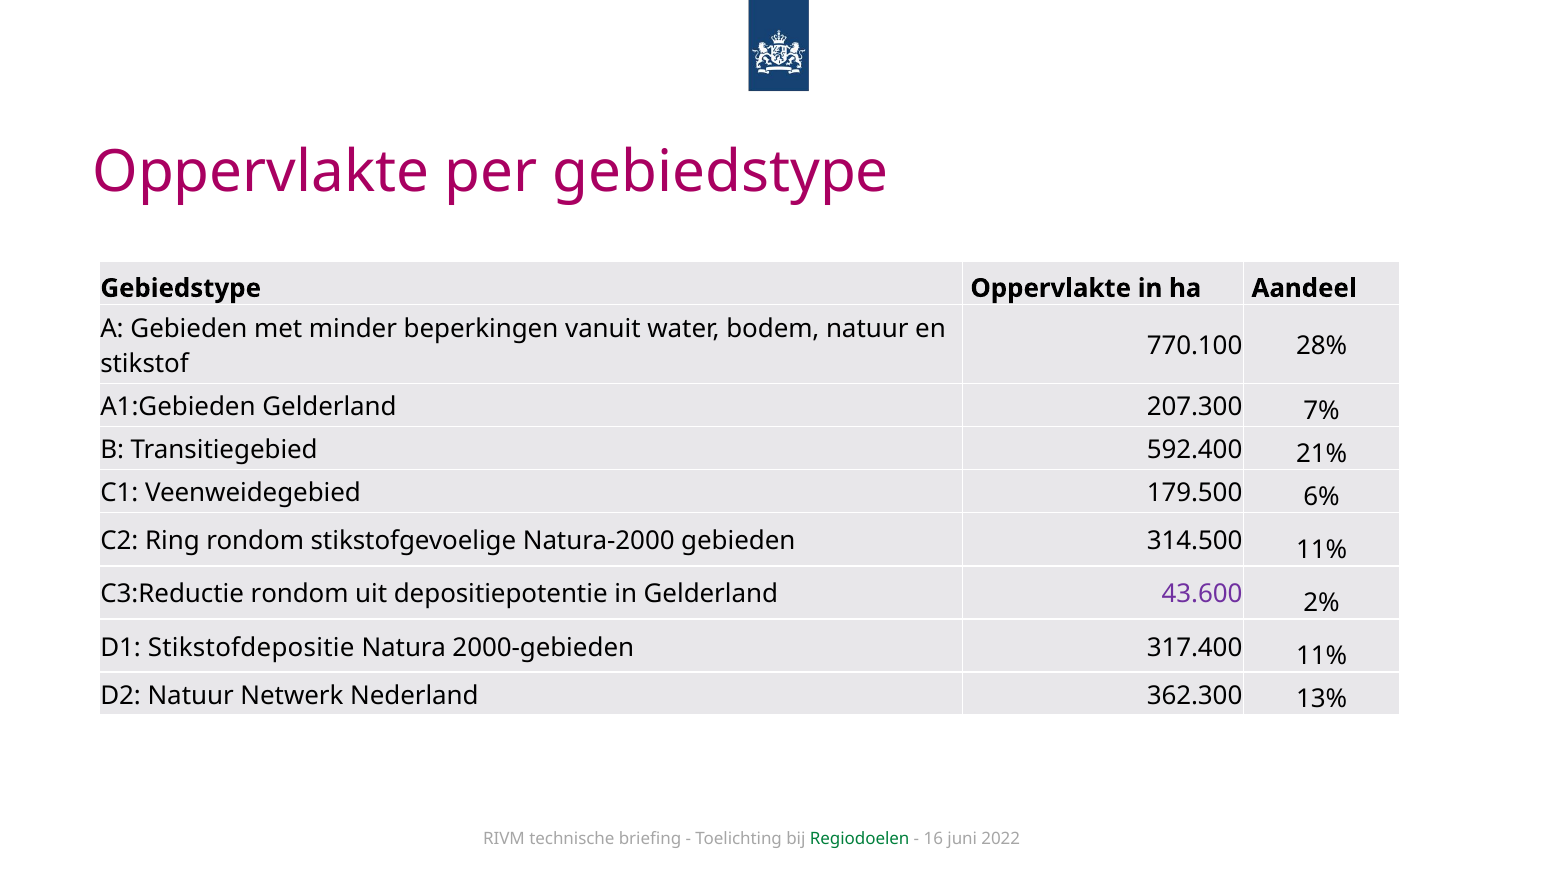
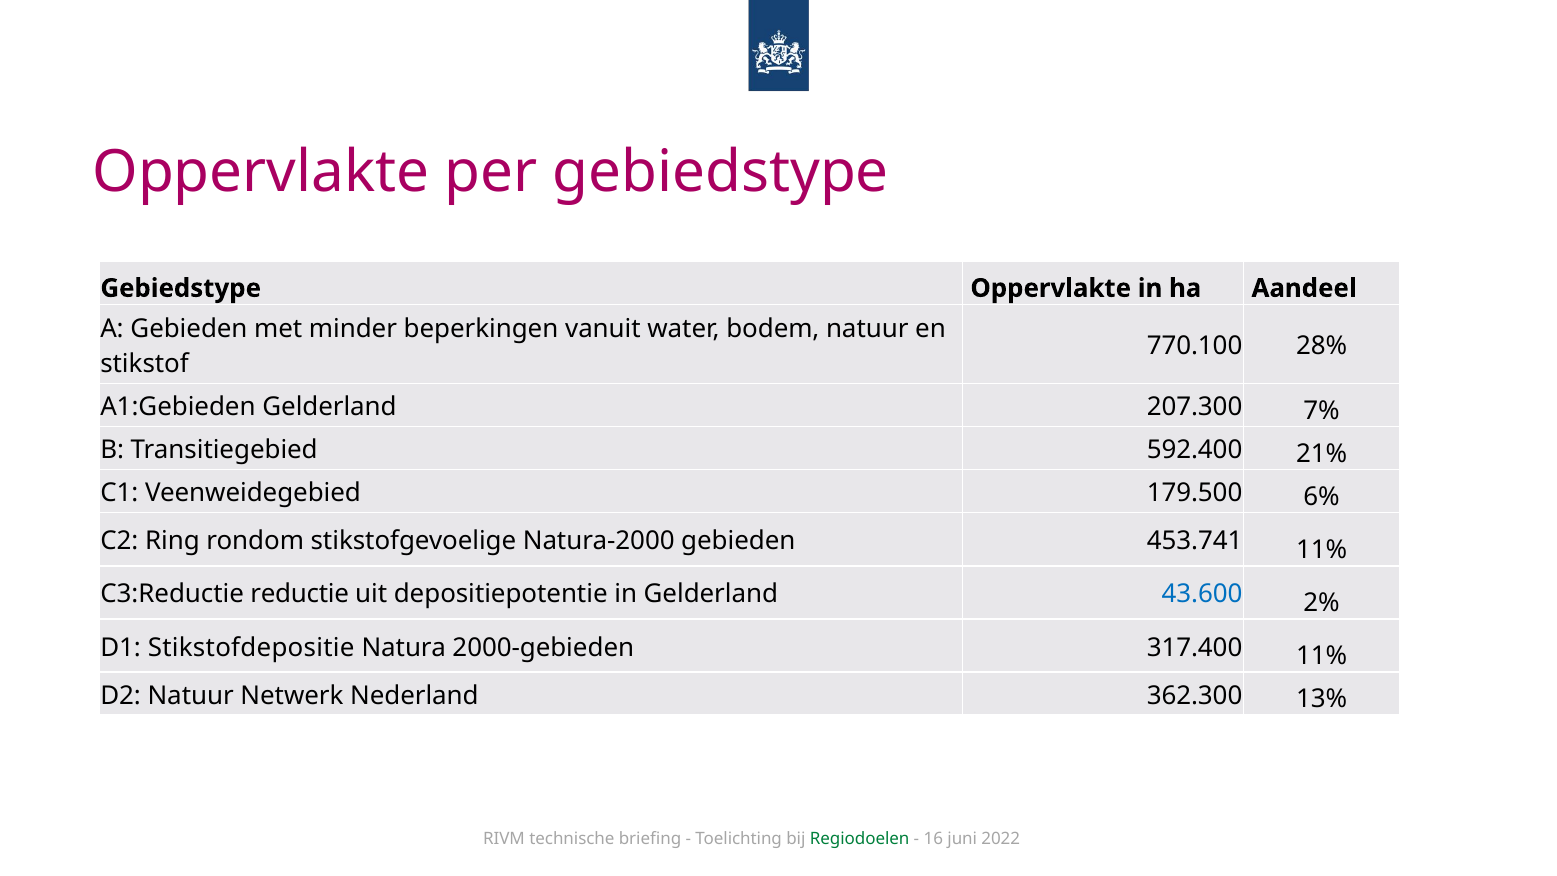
314.500: 314.500 -> 453.741
C3:Reductie rondom: rondom -> reductie
43.600 colour: purple -> blue
